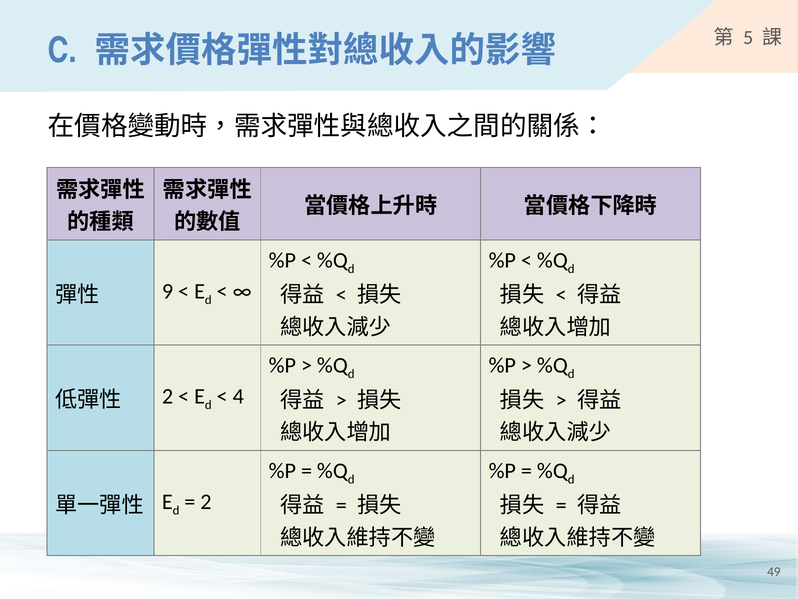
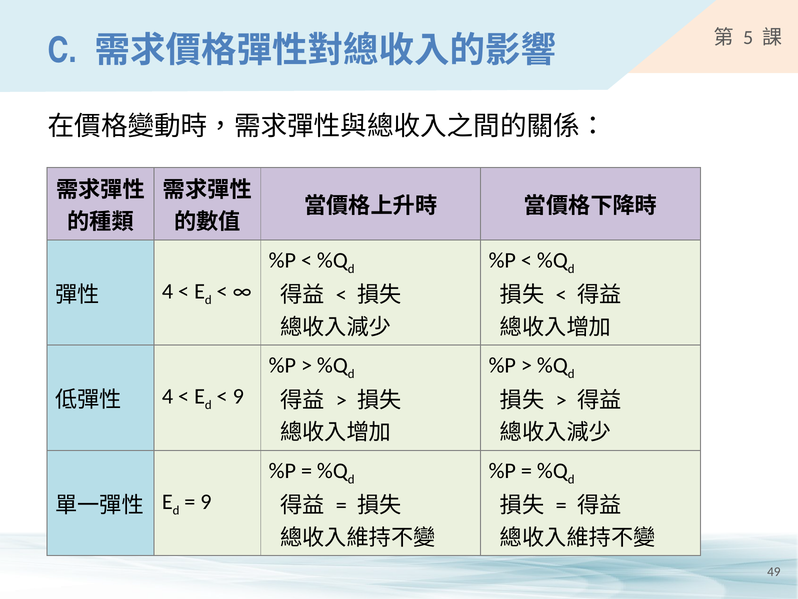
9 at (168, 291): 9 -> 4
2 at (168, 396): 2 -> 4
4 at (238, 396): 4 -> 9
2 at (206, 501): 2 -> 9
